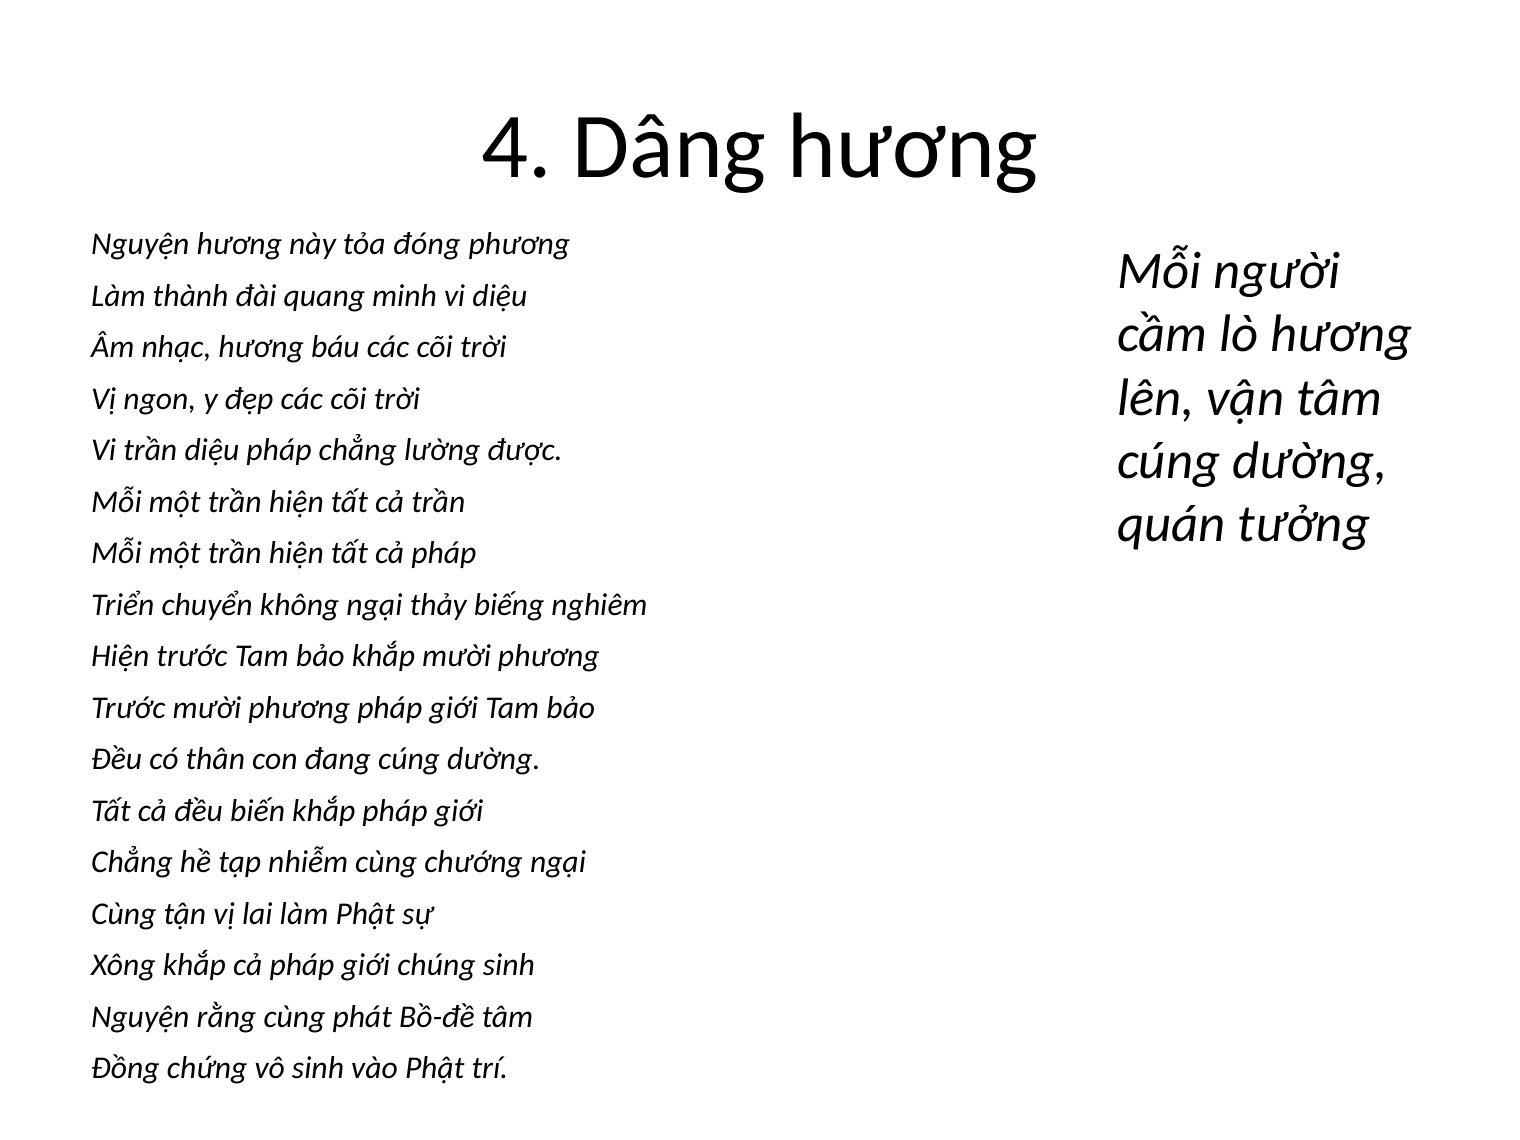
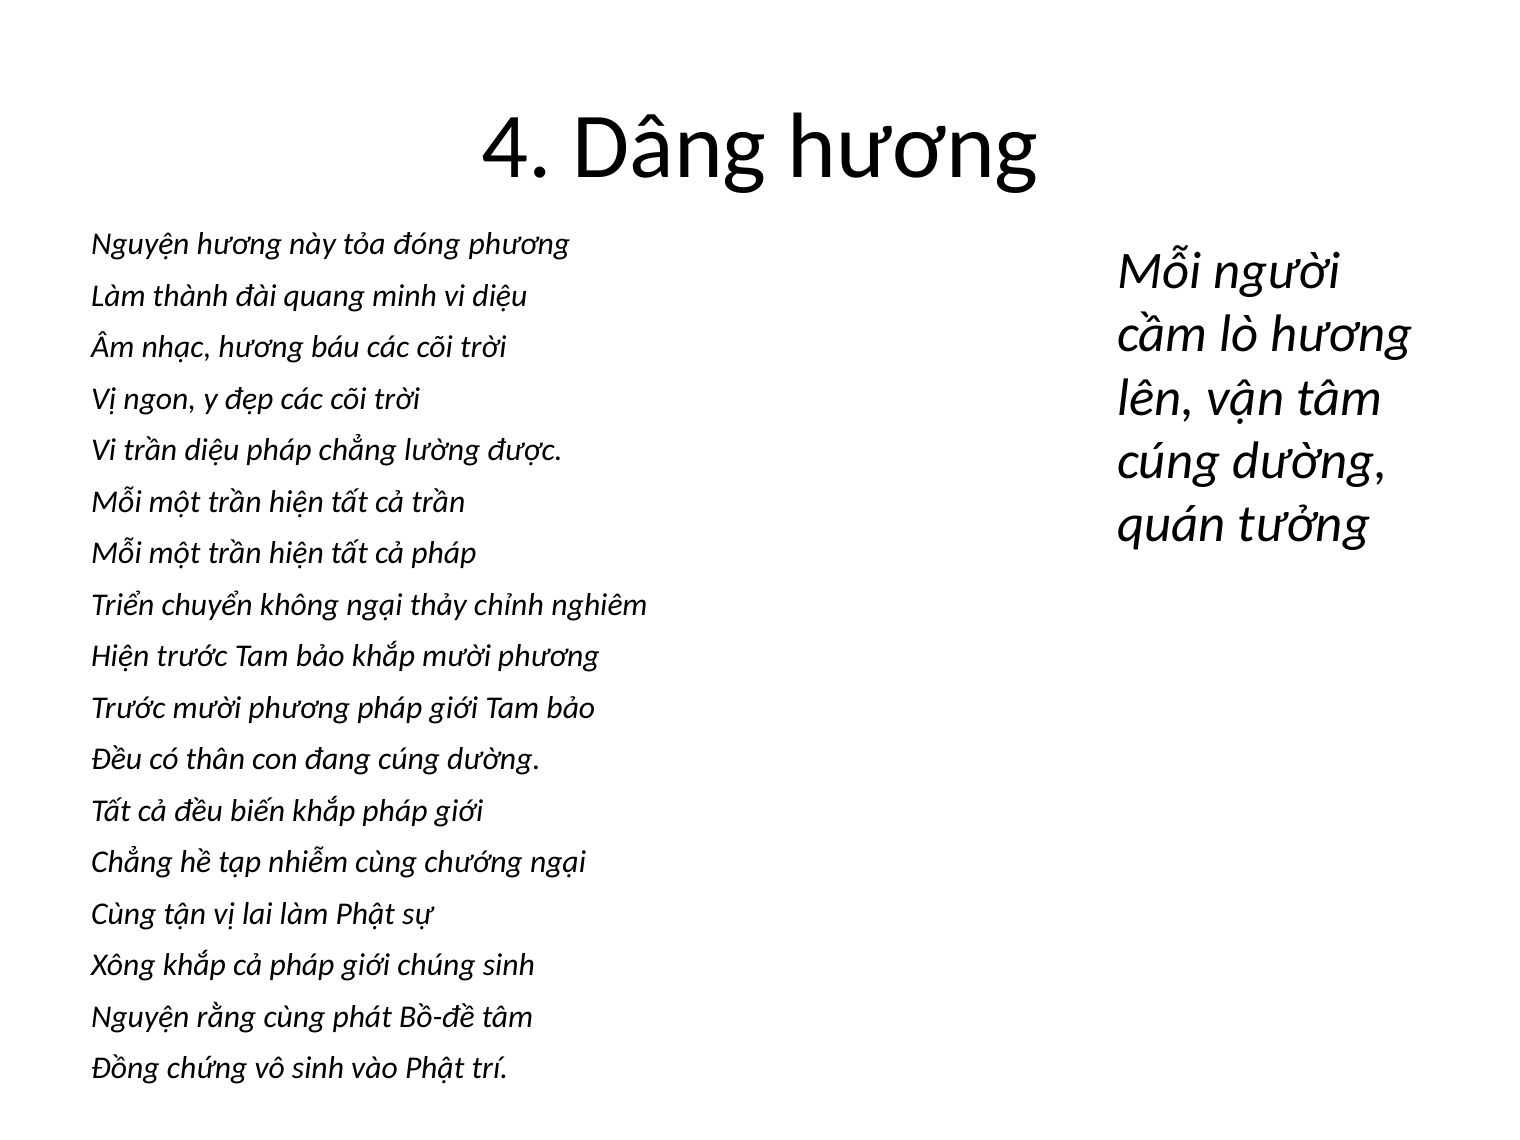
biếng: biếng -> chỉnh
